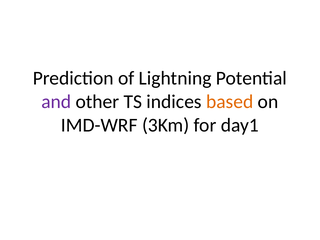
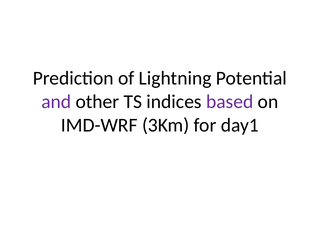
based colour: orange -> purple
